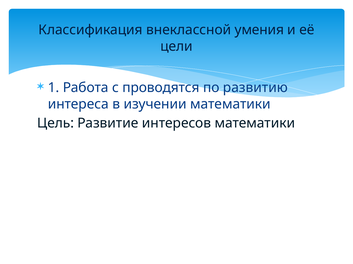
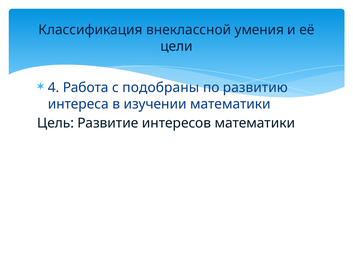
1: 1 -> 4
проводятся: проводятся -> подобраны
